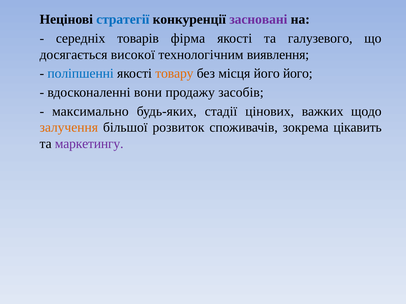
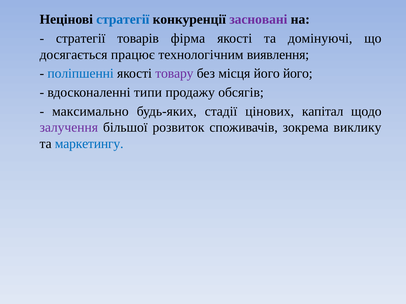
середніх at (81, 38): середніх -> стратегії
галузевого: галузевого -> домінуючі
високої: високої -> працює
товару colour: orange -> purple
вони: вони -> типи
засобів: засобів -> обсягів
важких: важких -> капітал
залучення colour: orange -> purple
цікавить: цікавить -> виклику
маркетингу colour: purple -> blue
